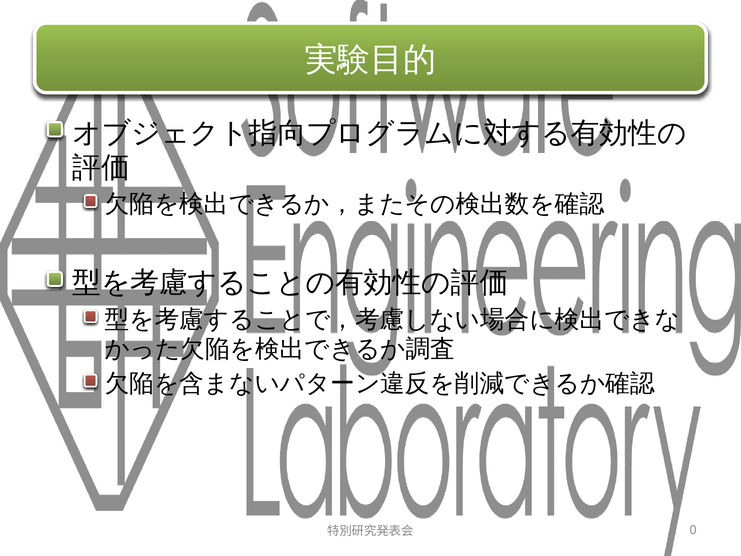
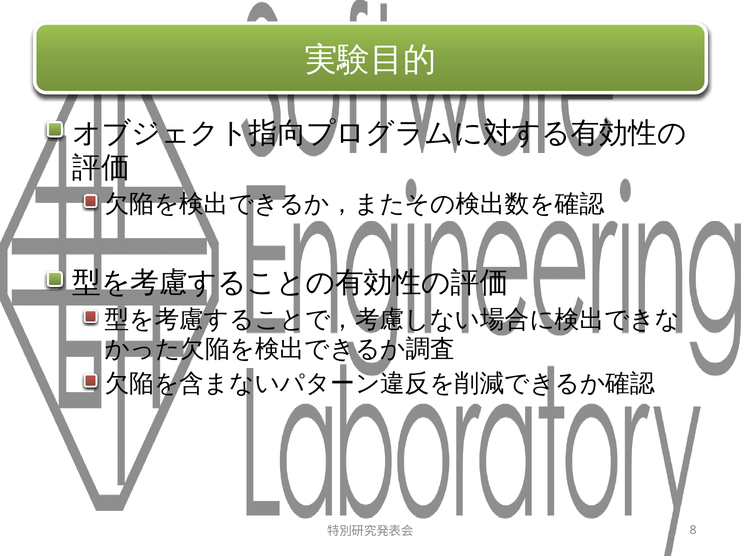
0: 0 -> 8
